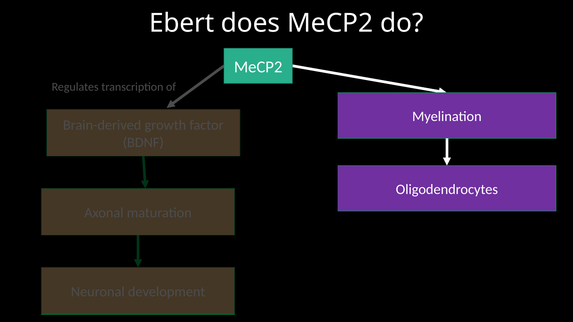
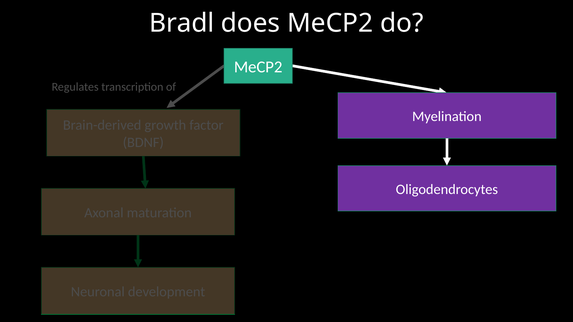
Ebert: Ebert -> Bradl
